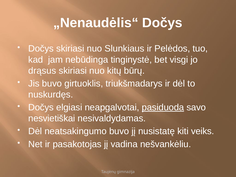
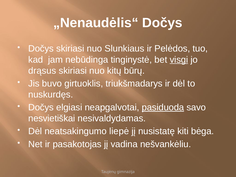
visgi underline: none -> present
neatsakingumo buvo: buvo -> liepė
veiks: veiks -> bėga
